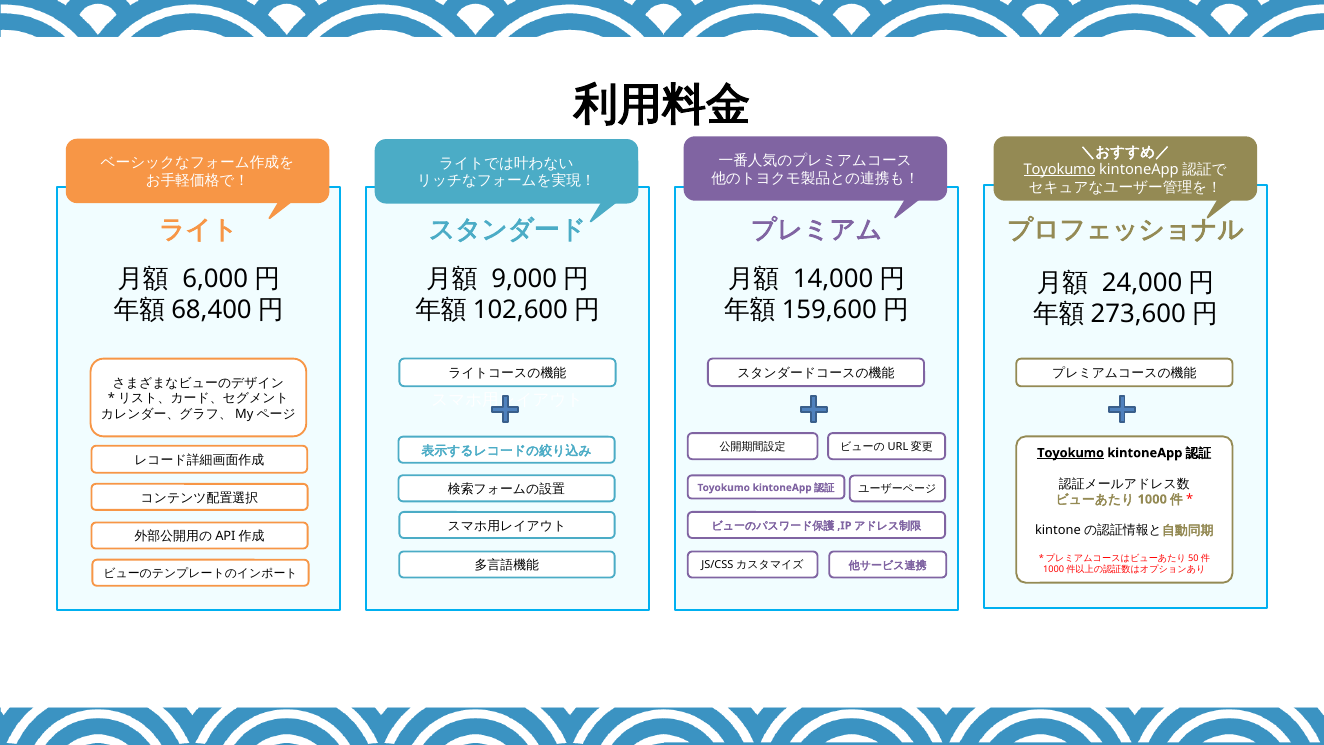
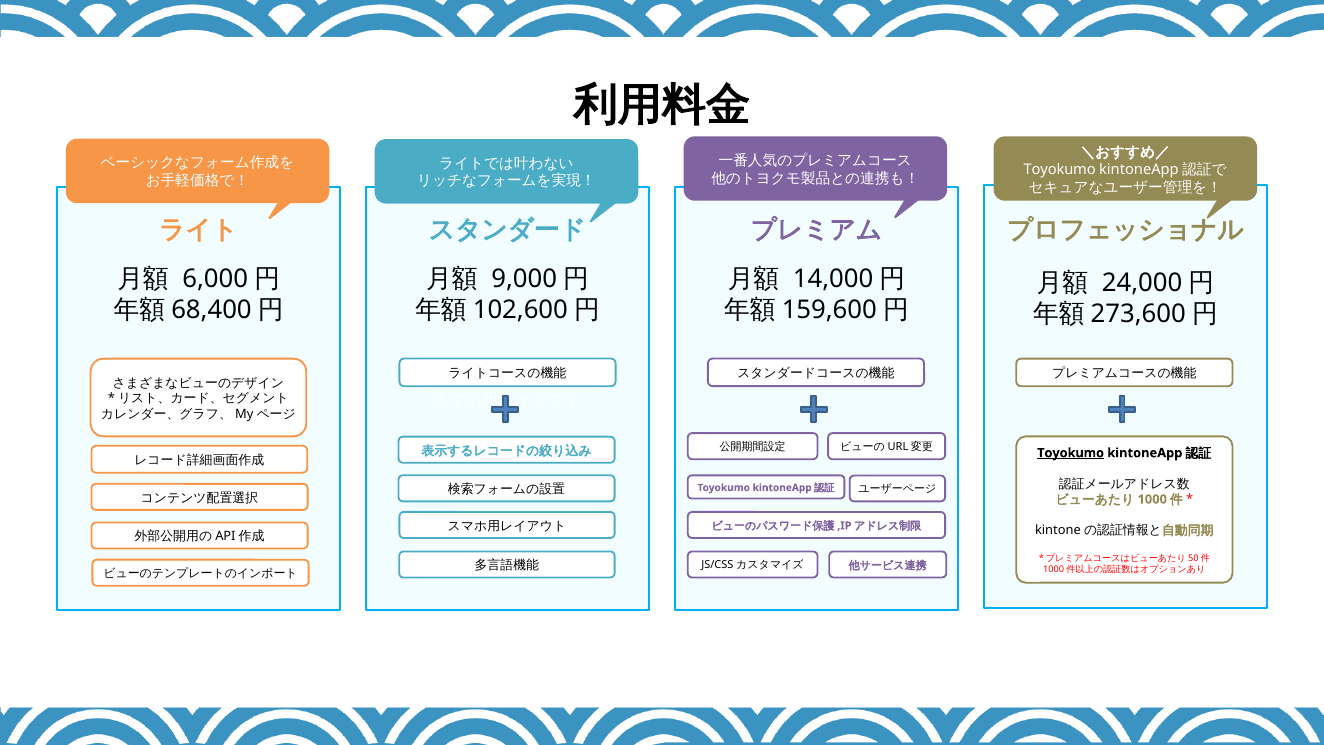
Toyokumo at (1060, 170) underline: present -> none
